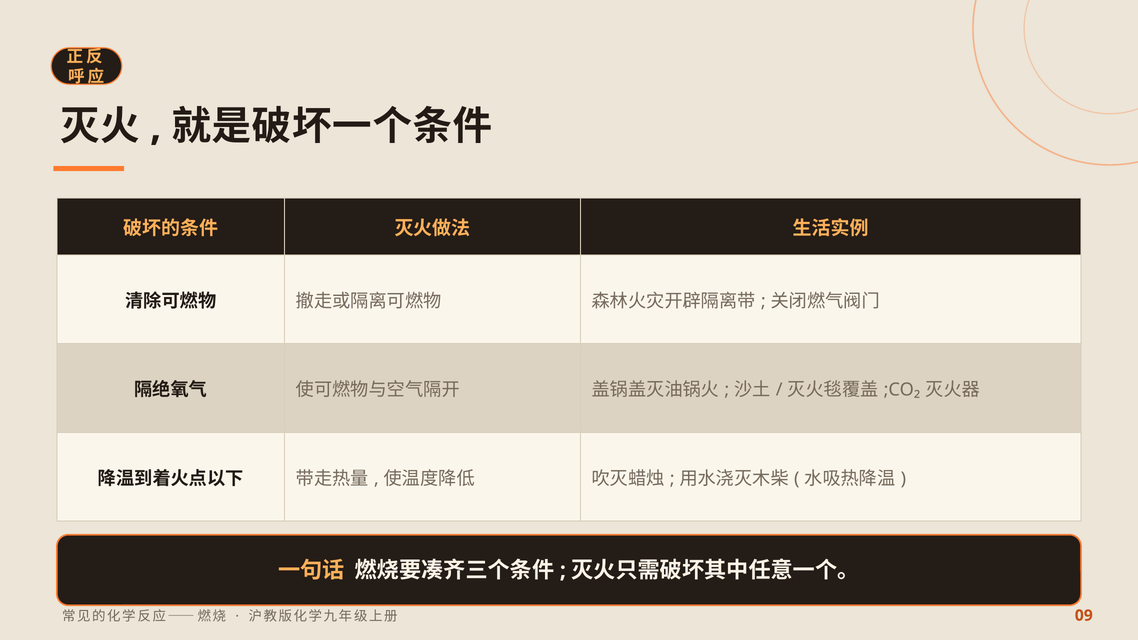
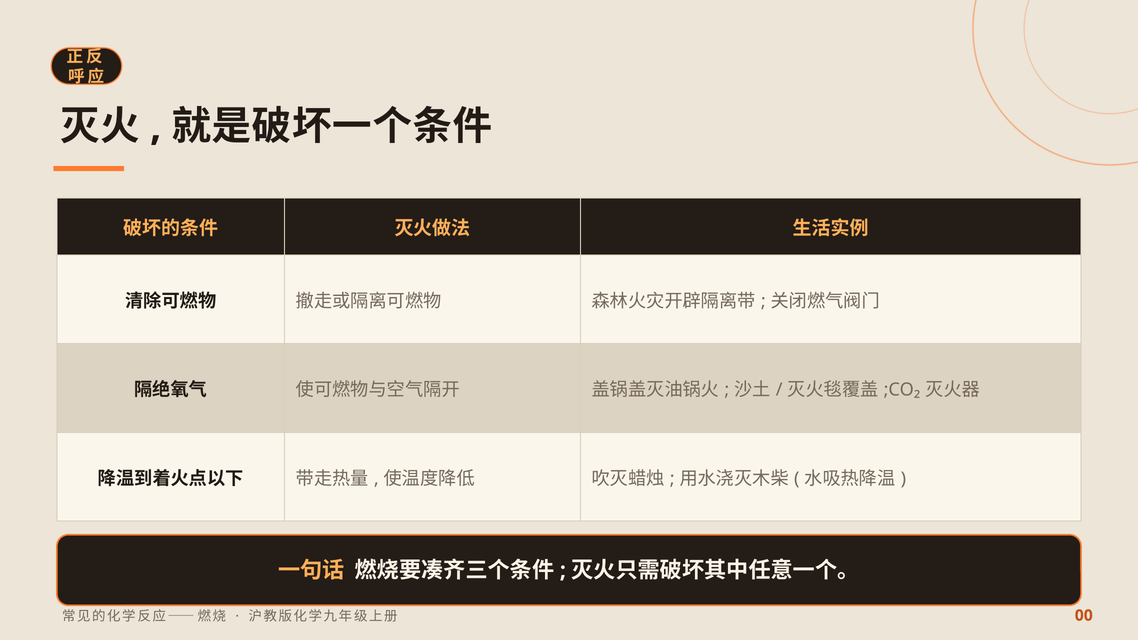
09: 09 -> 00
